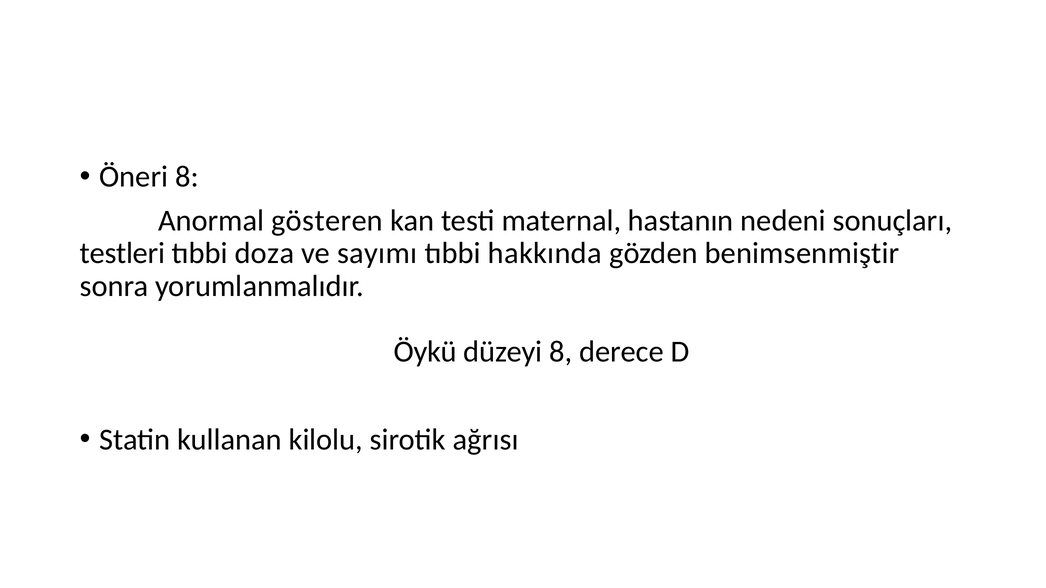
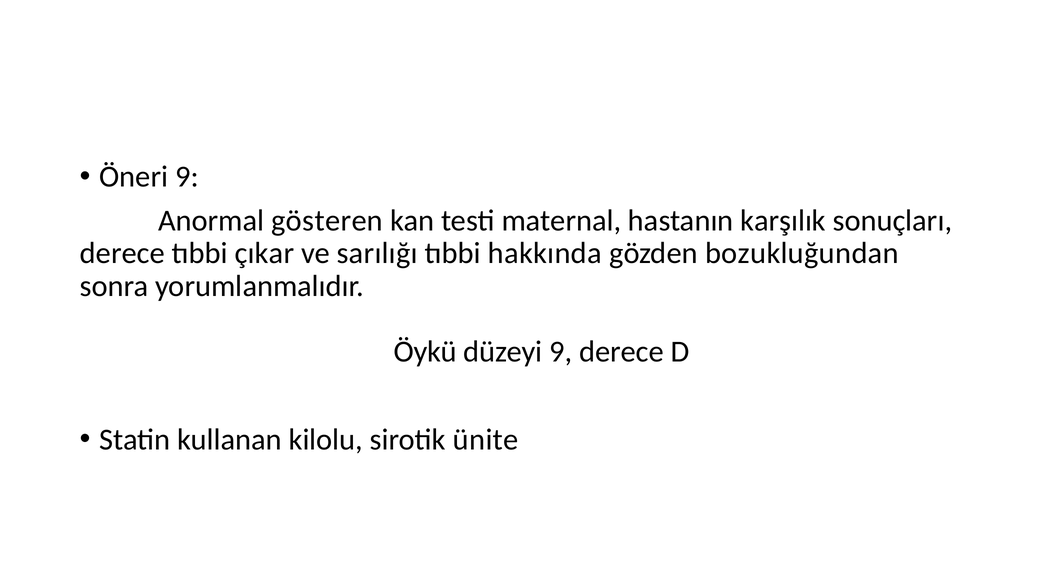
Öneri 8: 8 -> 9
nedeni: nedeni -> karşılık
testleri at (123, 253): testleri -> derece
doza: doza -> çıkar
sayımı: sayımı -> sarılığı
benimsenmiştir: benimsenmiştir -> bozukluğundan
düzeyi 8: 8 -> 9
ağrısı: ağrısı -> ünite
